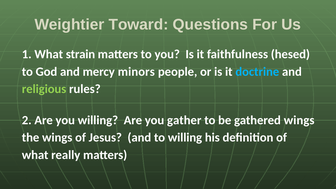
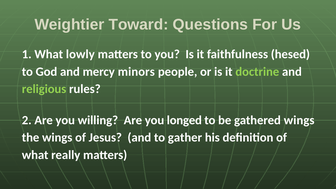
strain: strain -> lowly
doctrine colour: light blue -> light green
gather: gather -> longed
to willing: willing -> gather
